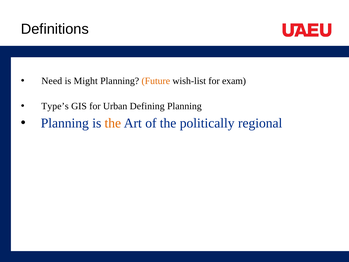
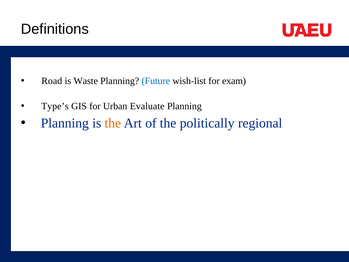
Need: Need -> Road
Might: Might -> Waste
Future colour: orange -> blue
Defining: Defining -> Evaluate
